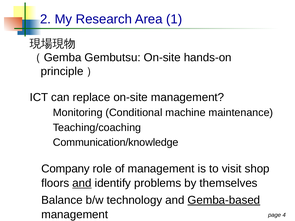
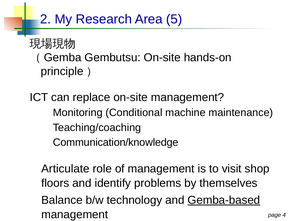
1: 1 -> 5
Company: Company -> Articulate
and at (82, 183) underline: present -> none
